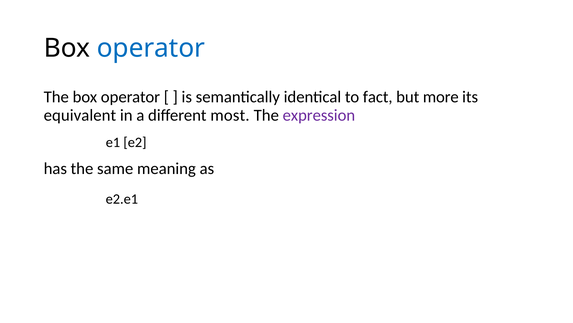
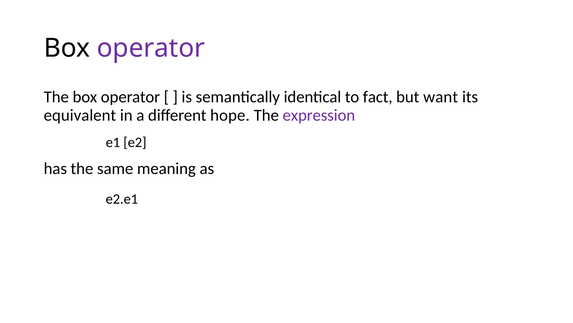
operator at (151, 48) colour: blue -> purple
more: more -> want
most: most -> hope
